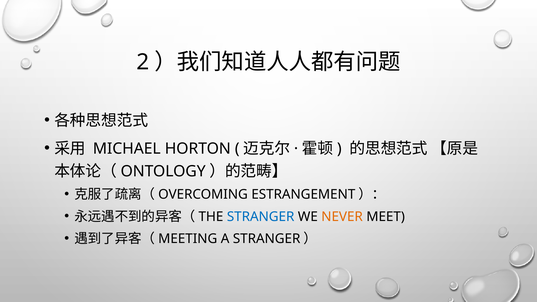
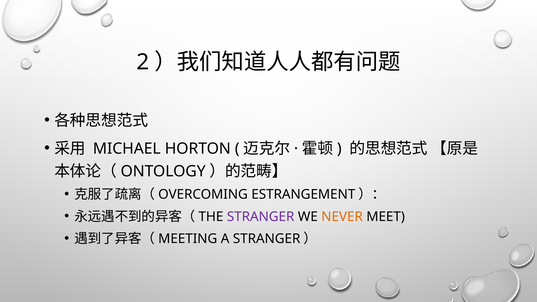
STRANGER at (261, 217) colour: blue -> purple
